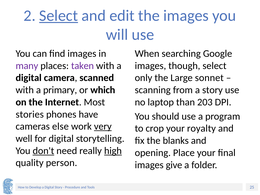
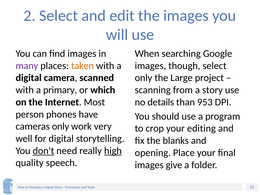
Select at (59, 16) underline: present -> none
taken colour: purple -> orange
sonnet: sonnet -> project
laptop: laptop -> details
203: 203 -> 953
stories: stories -> person
cameras else: else -> only
very underline: present -> none
royalty: royalty -> editing
person: person -> speech
